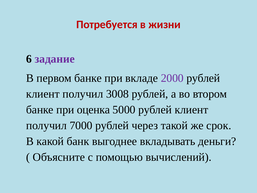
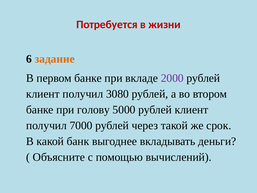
задание colour: purple -> orange
3008: 3008 -> 3080
оценка: оценка -> голову
